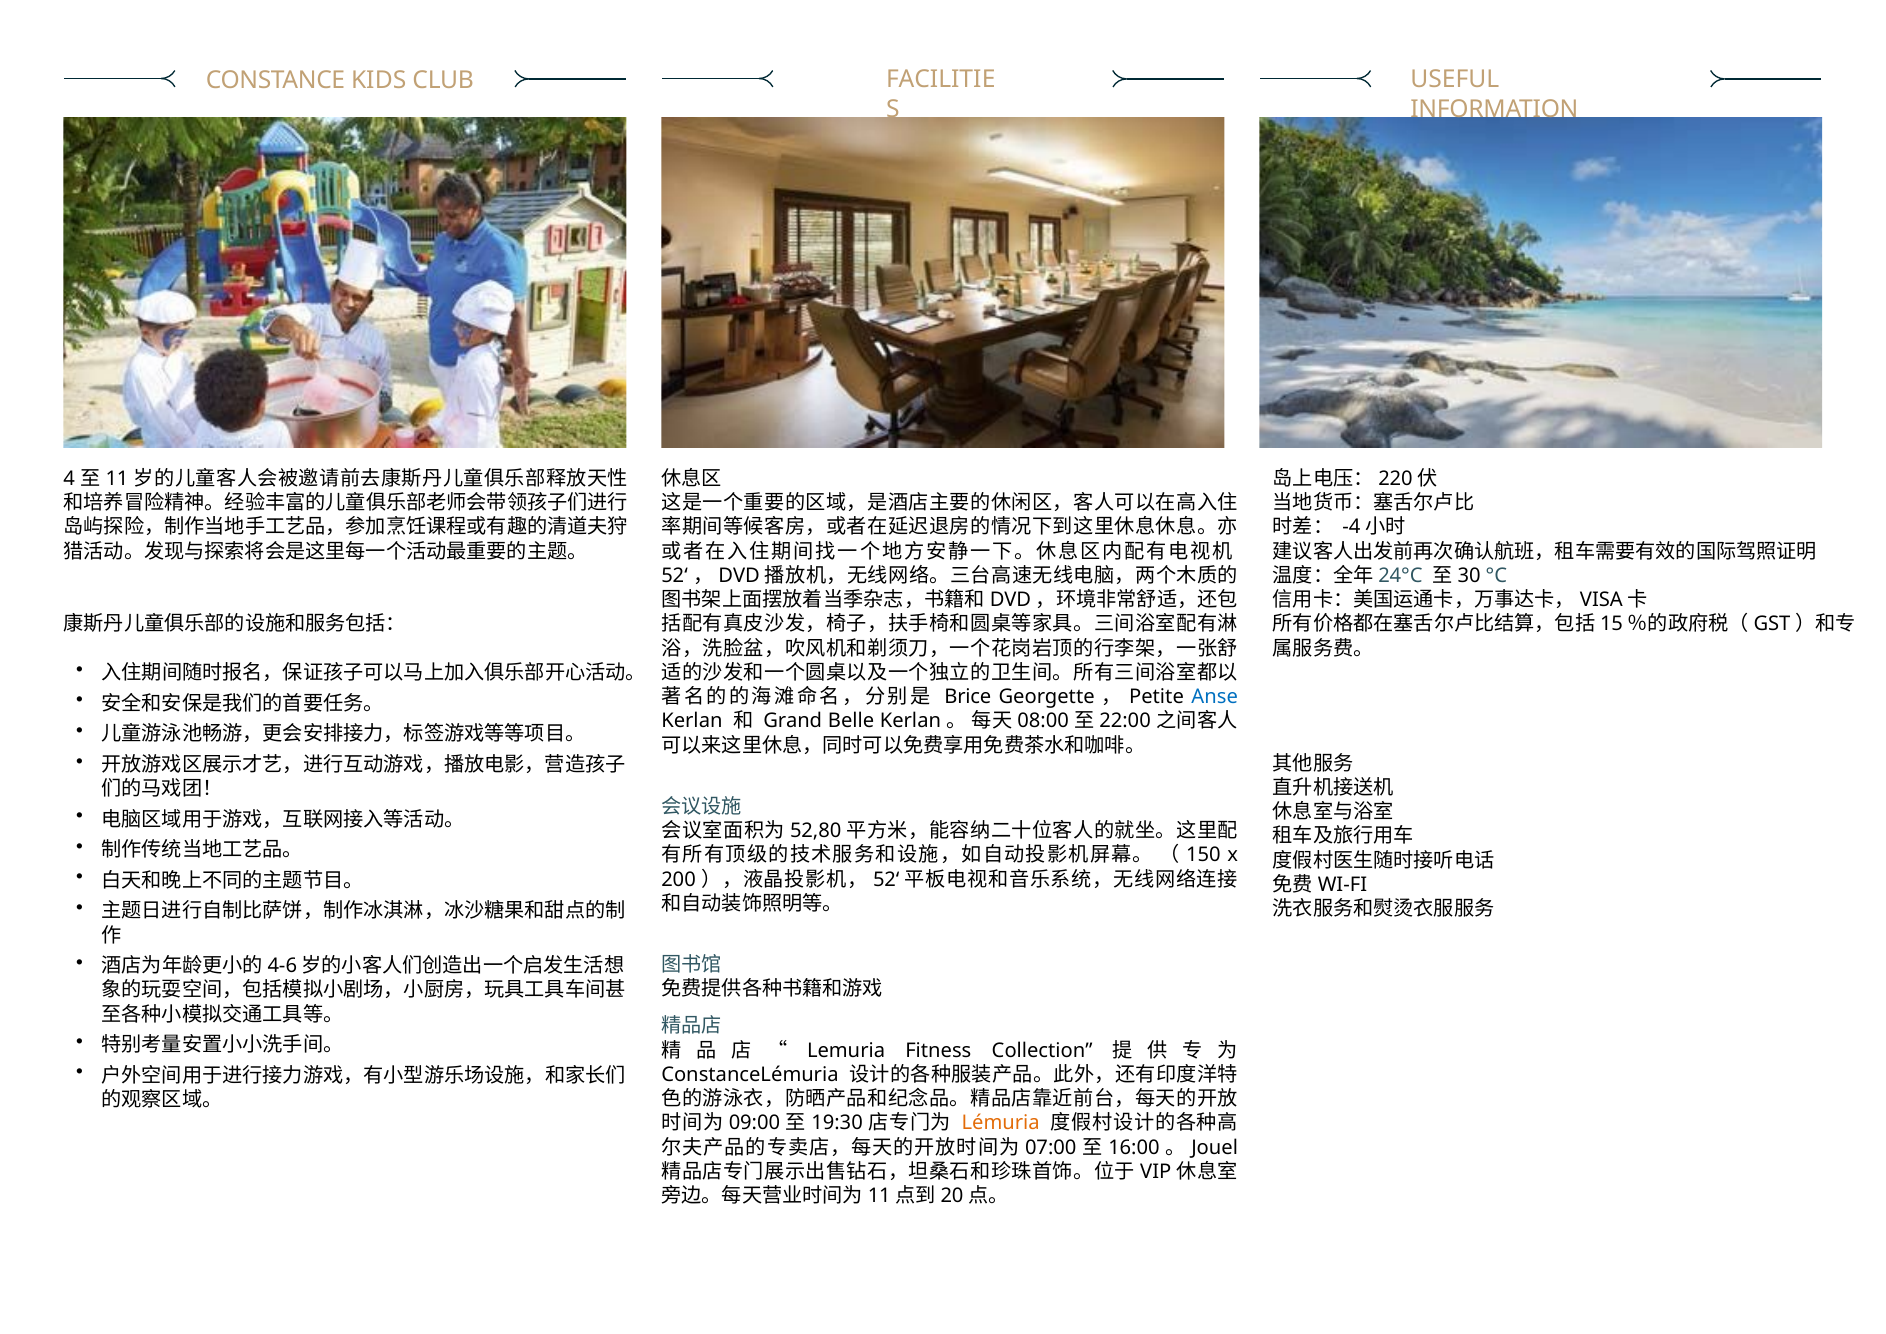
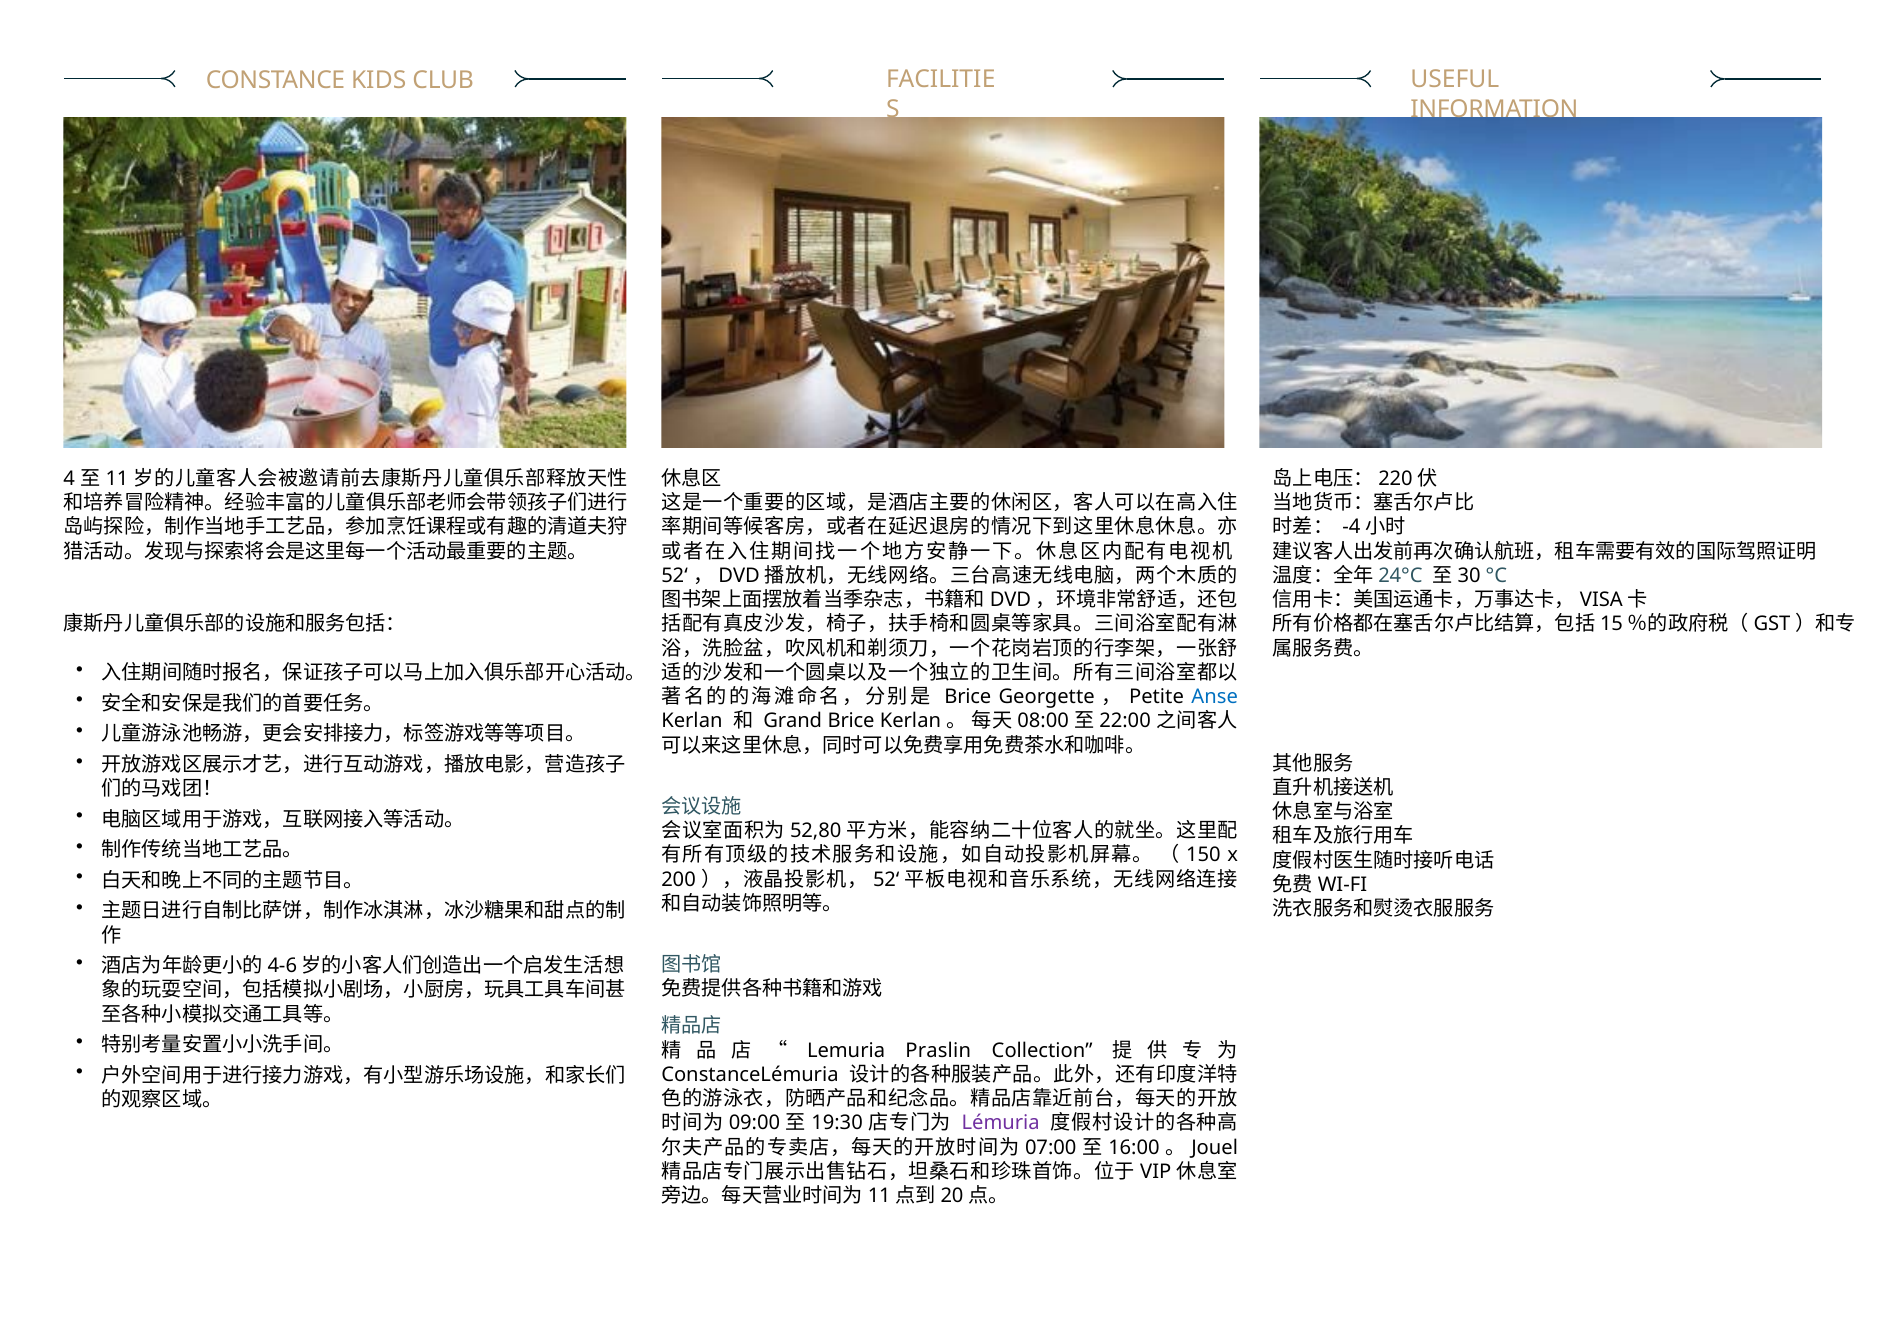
Grand Belle: Belle -> Brice
Fitness: Fitness -> Praslin
Lémuria colour: orange -> purple
